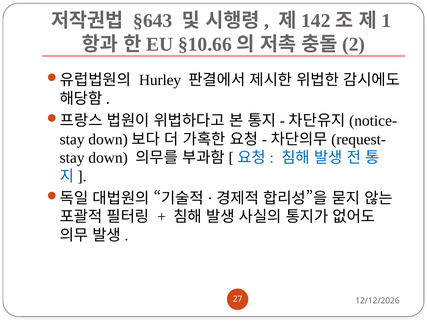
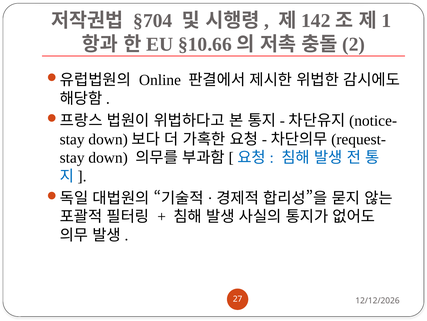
§643: §643 -> §704
Hurley: Hurley -> Online
